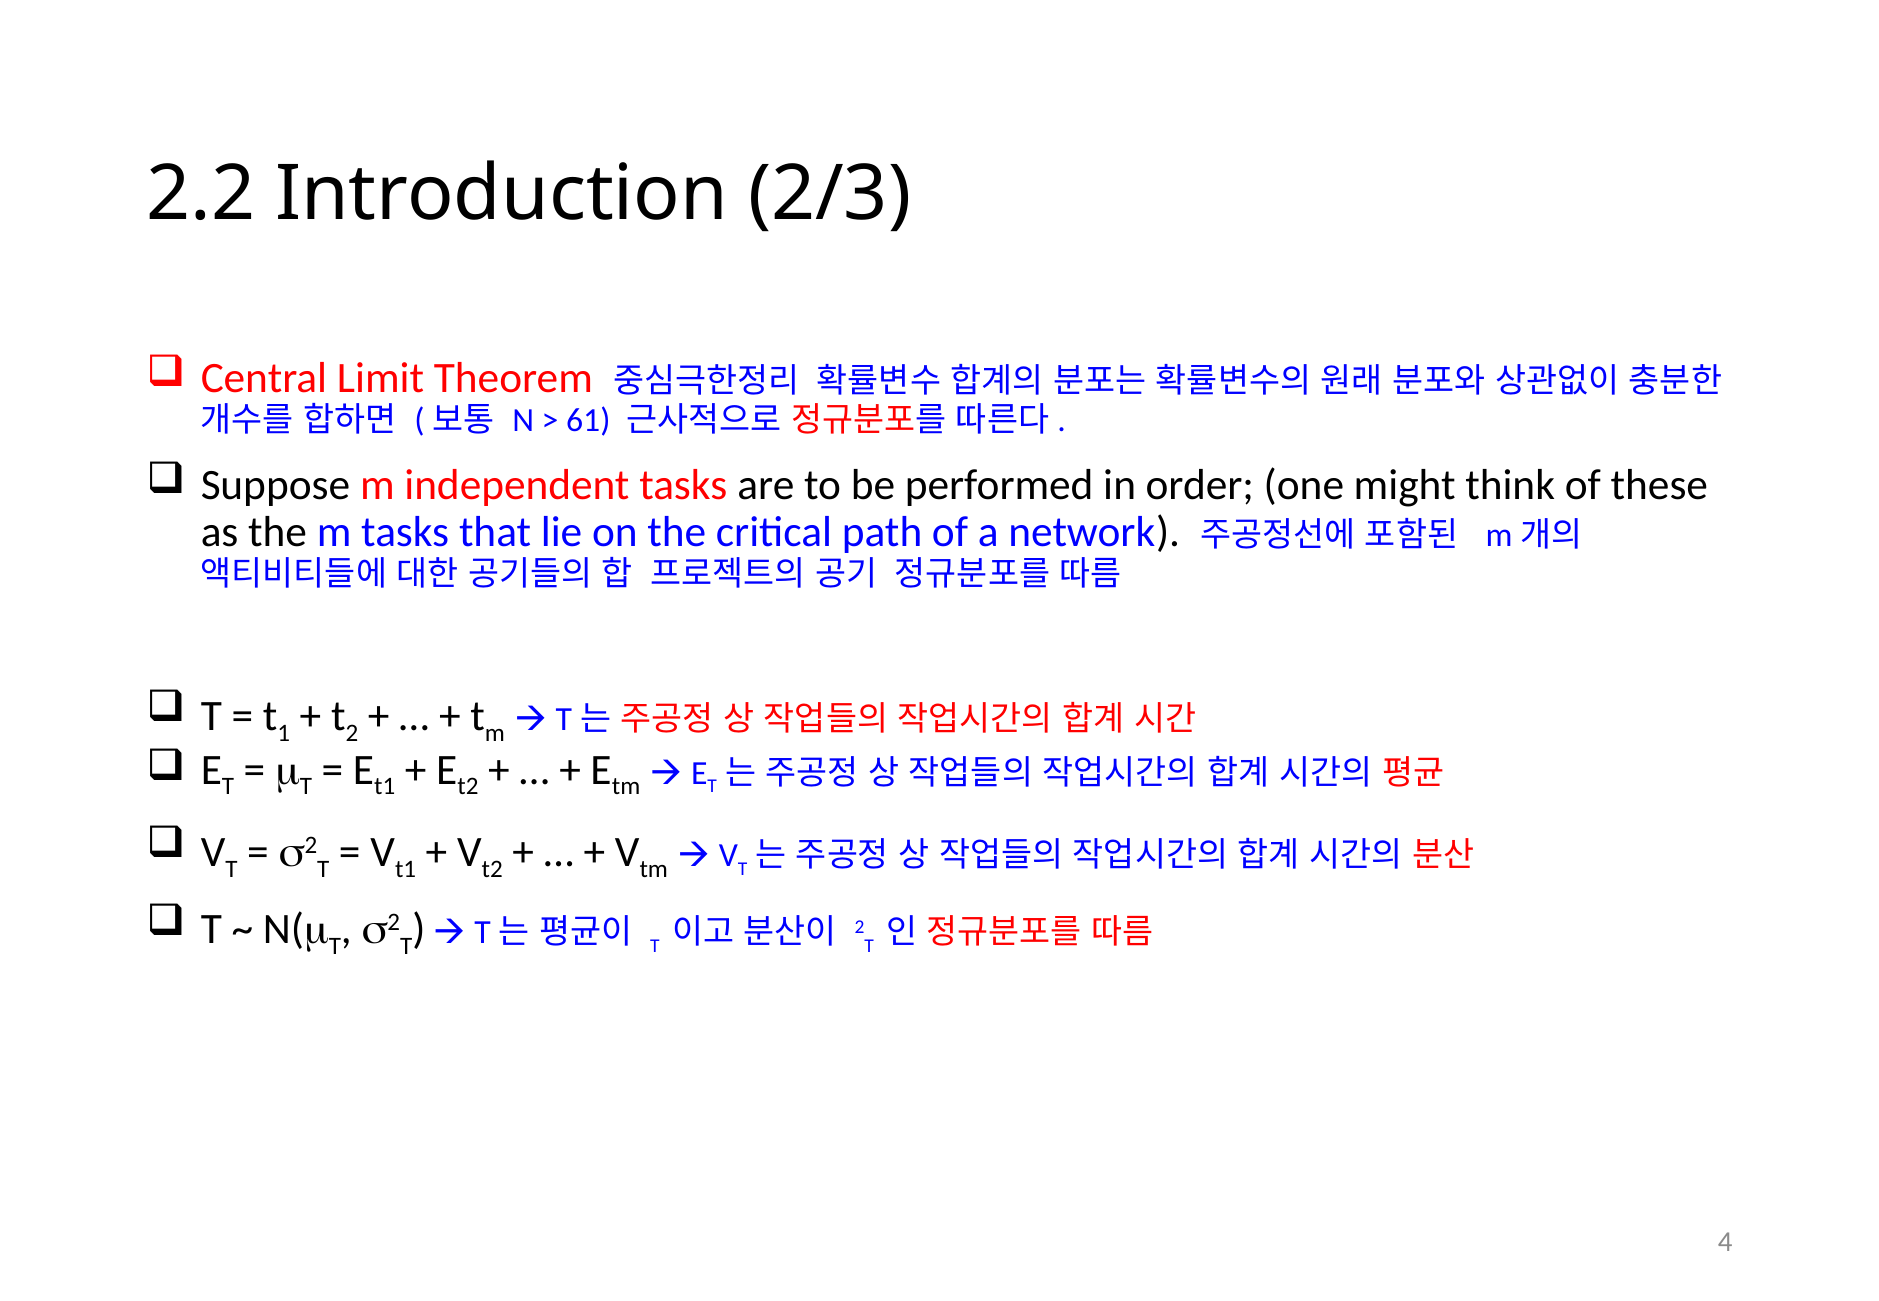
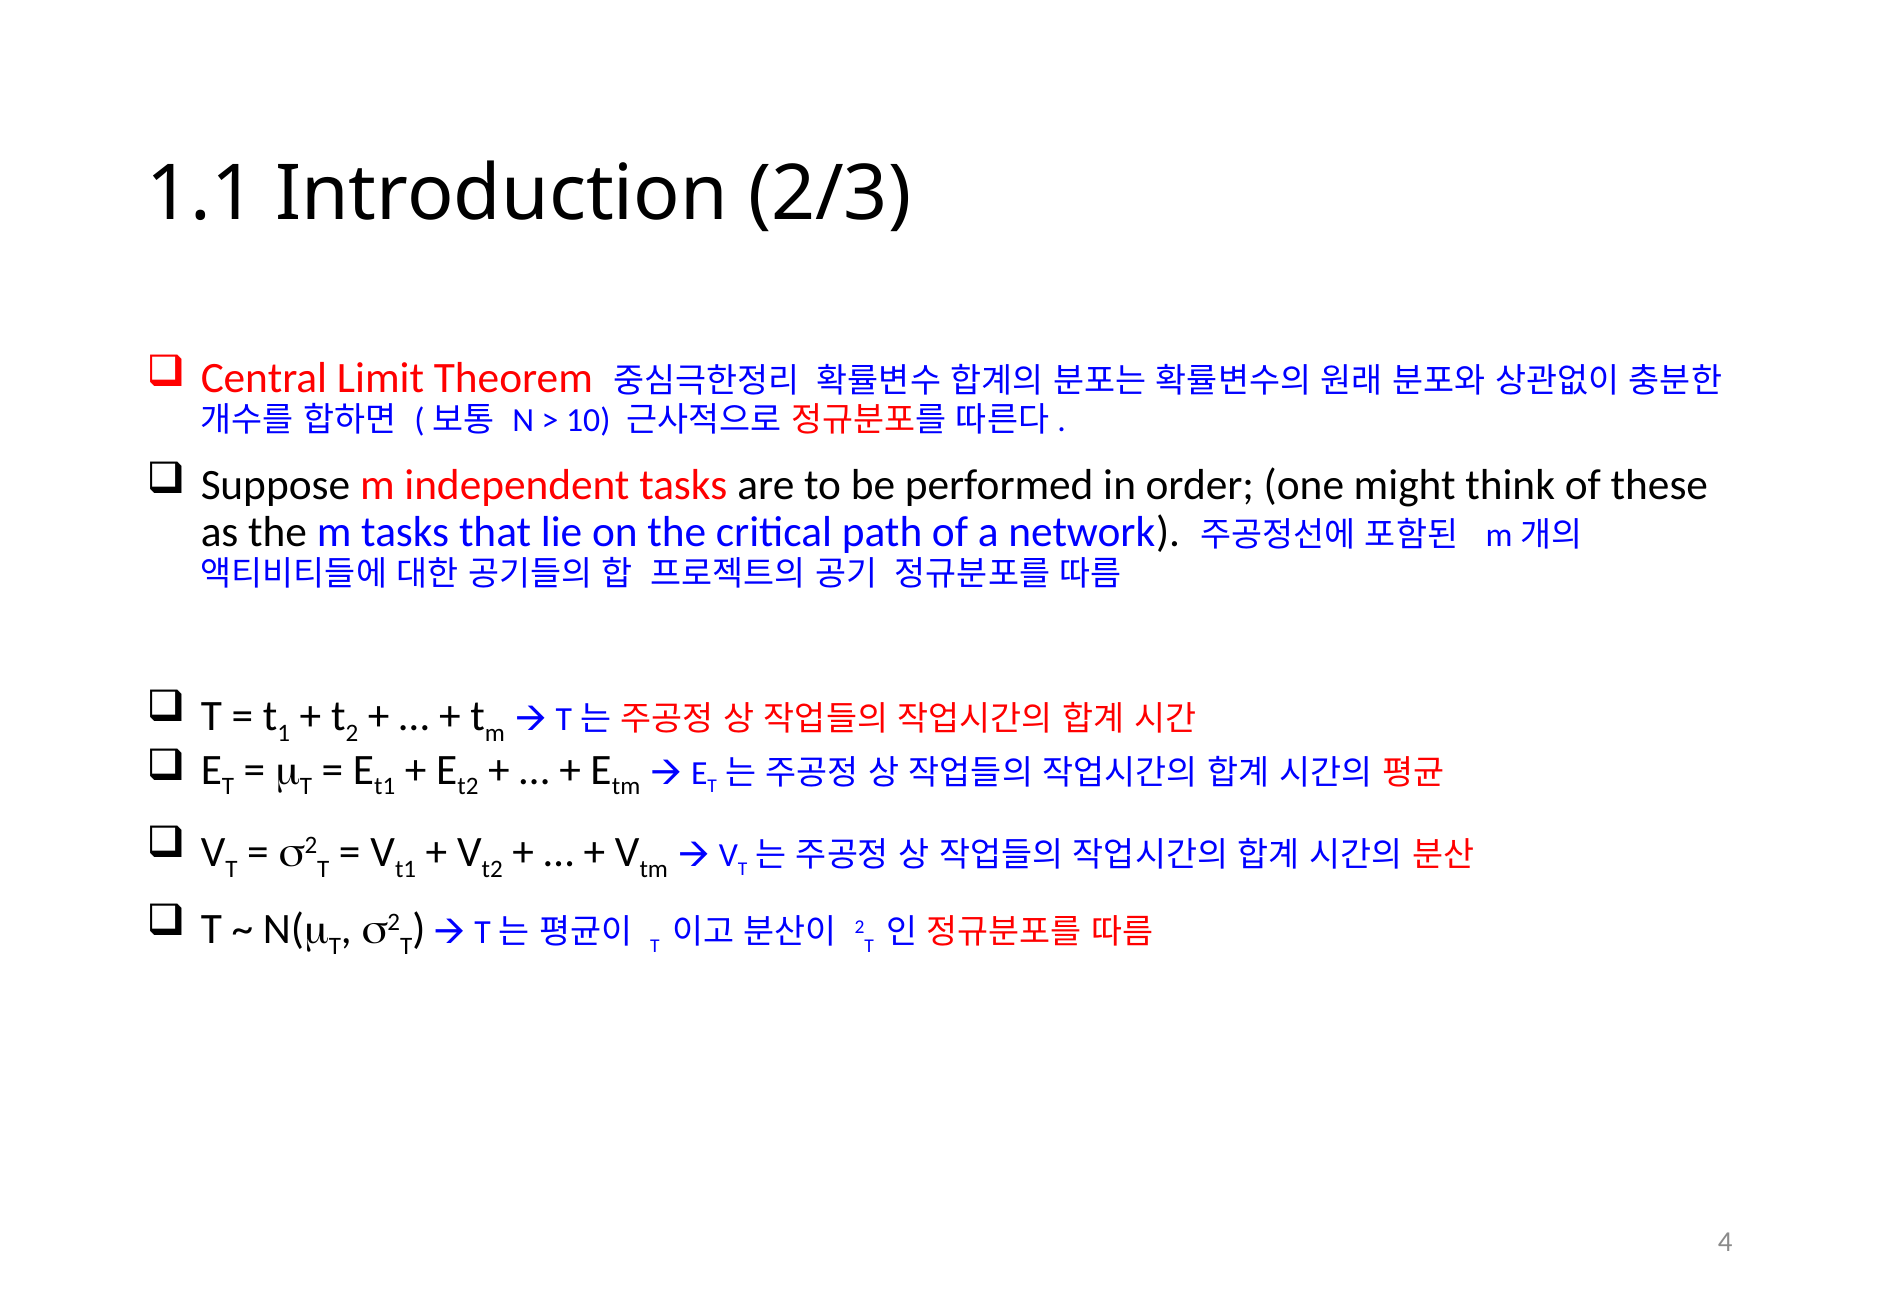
2.2: 2.2 -> 1.1
61: 61 -> 10
